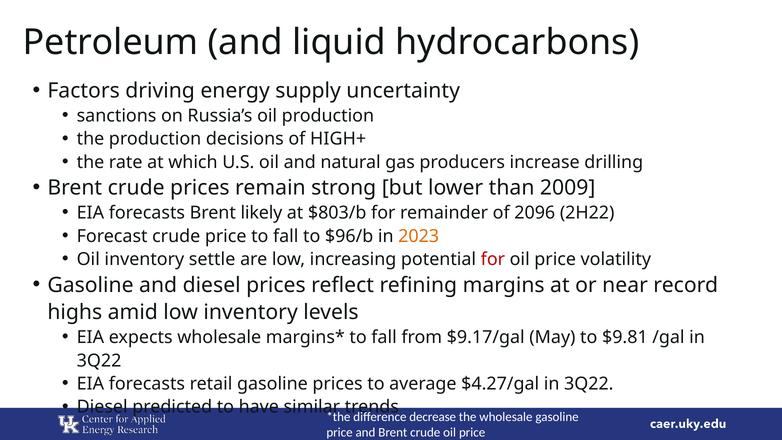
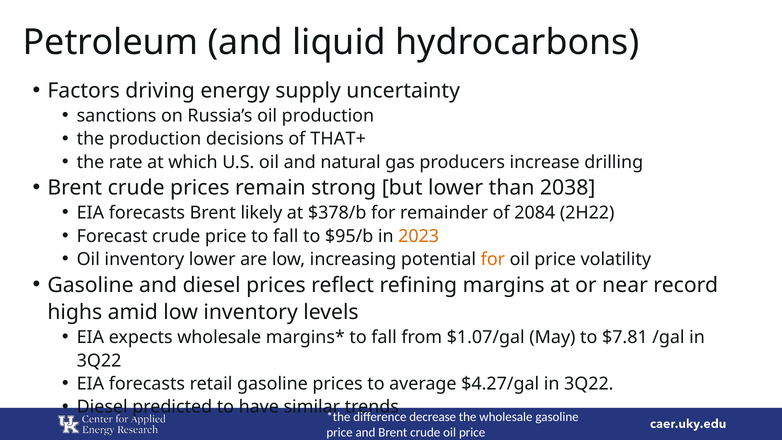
HIGH+: HIGH+ -> THAT+
2009: 2009 -> 2038
$803/b: $803/b -> $378/b
2096: 2096 -> 2084
$96/b: $96/b -> $95/b
inventory settle: settle -> lower
for at (493, 259) colour: red -> orange
$9.17/gal: $9.17/gal -> $1.07/gal
$9.81: $9.81 -> $7.81
